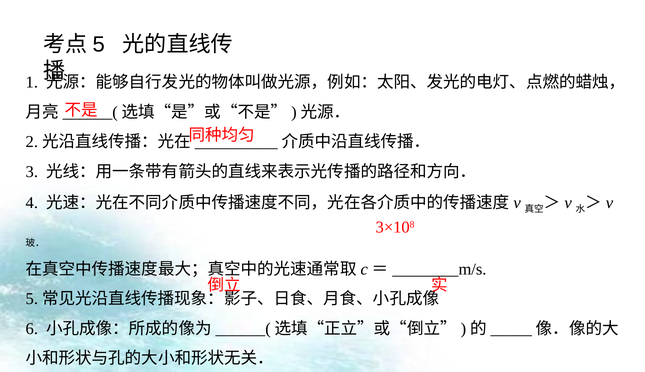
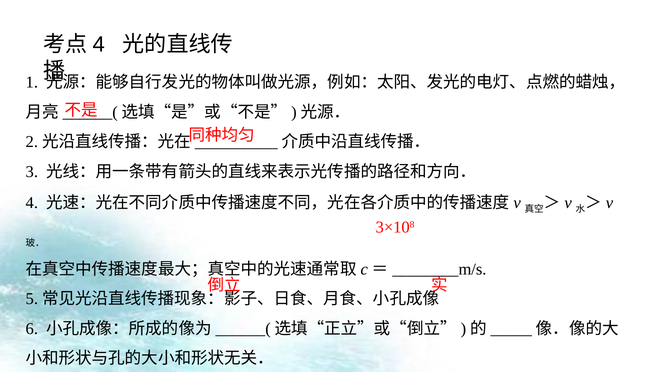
5 at (99, 45): 5 -> 4
